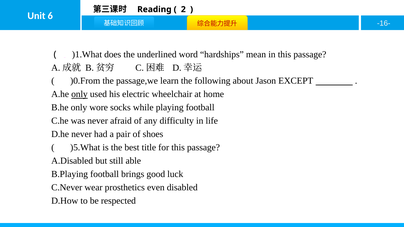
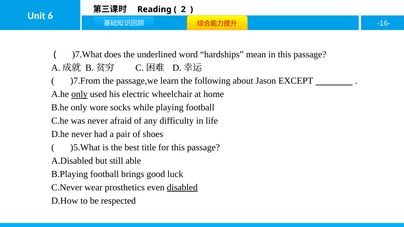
)1.What: )1.What -> )7.What
)0.From: )0.From -> )7.From
disabled underline: none -> present
